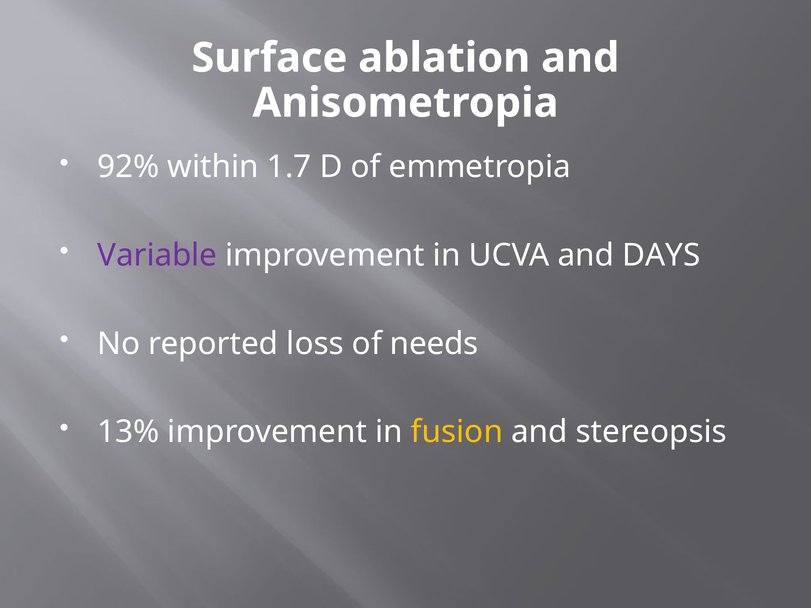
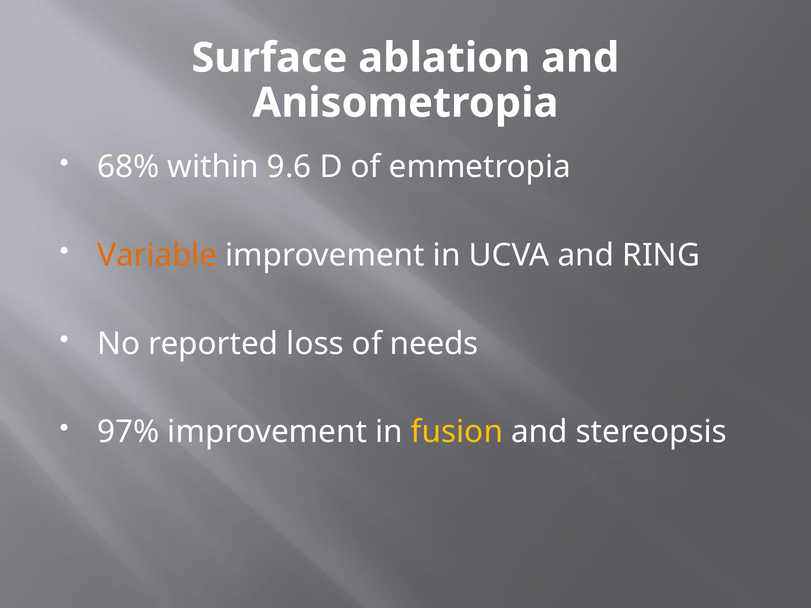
92%: 92% -> 68%
1.7: 1.7 -> 9.6
Variable colour: purple -> orange
DAYS: DAYS -> RING
13%: 13% -> 97%
